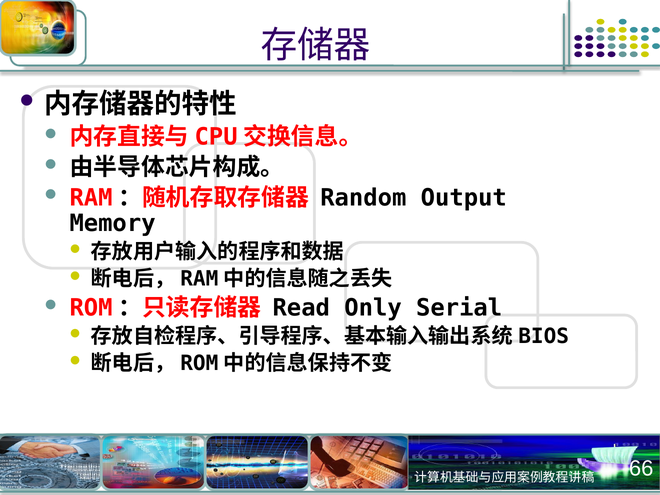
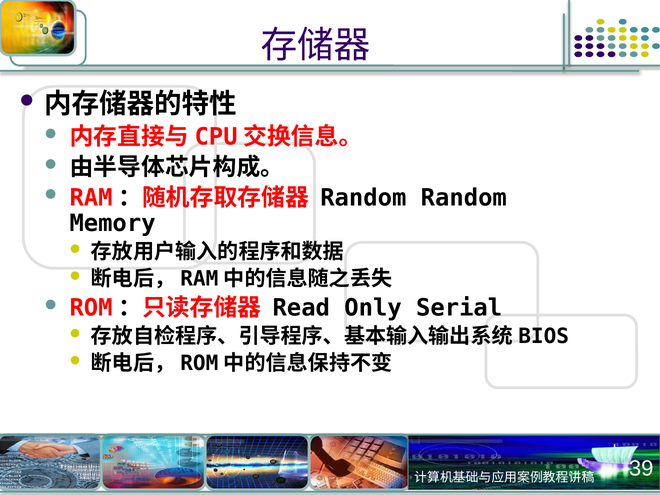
Random Output: Output -> Random
66: 66 -> 39
